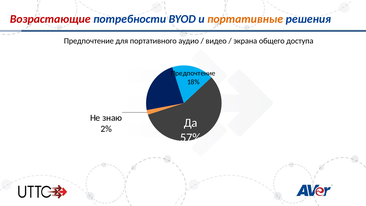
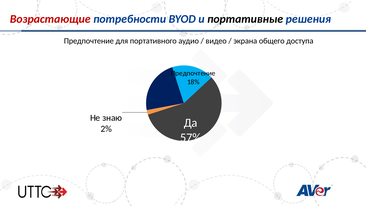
портативные colour: orange -> black
